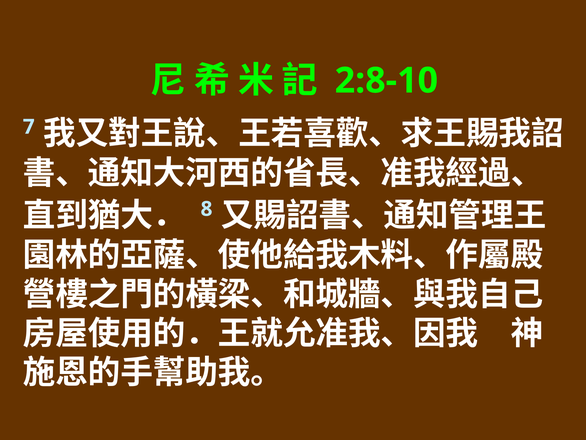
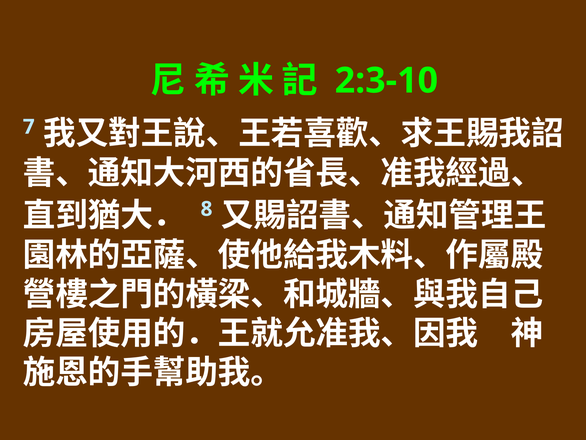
2:8-10: 2:8-10 -> 2:3-10
